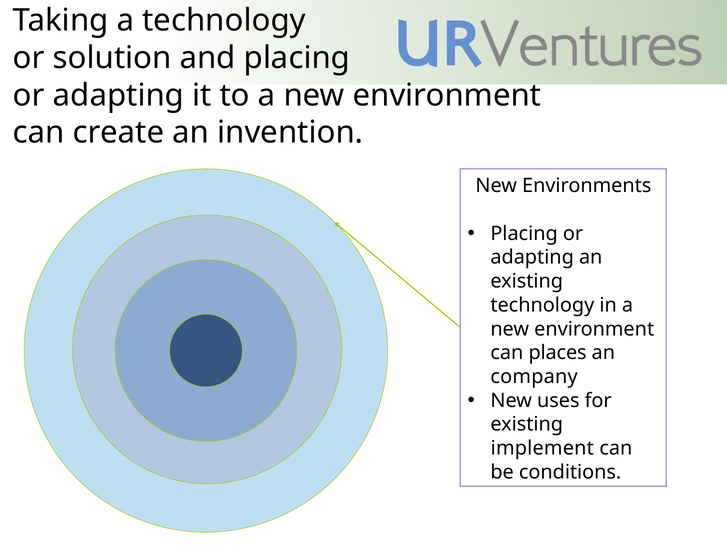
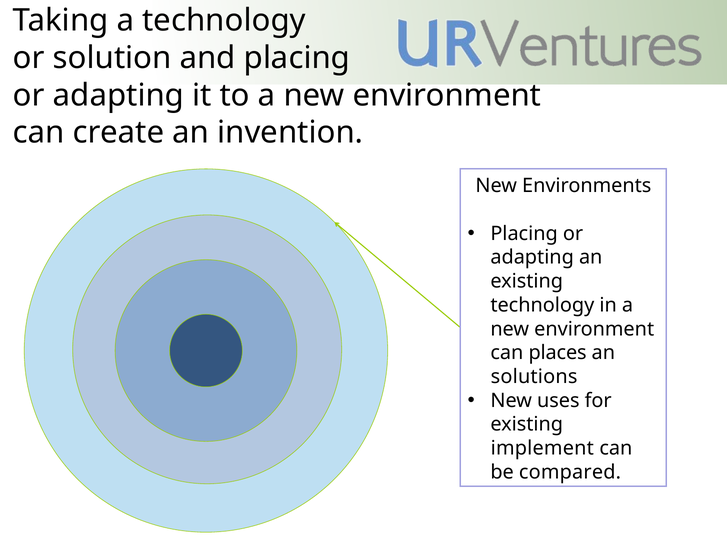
company: company -> solutions
conditions: conditions -> compared
